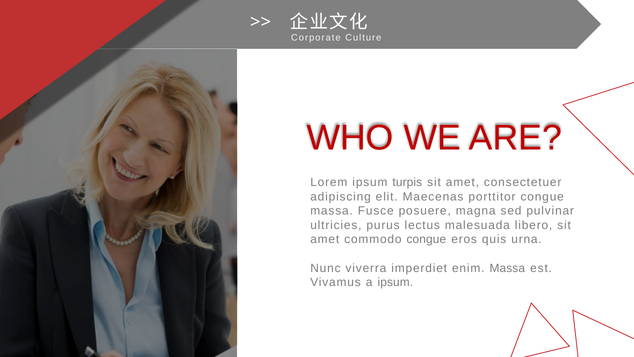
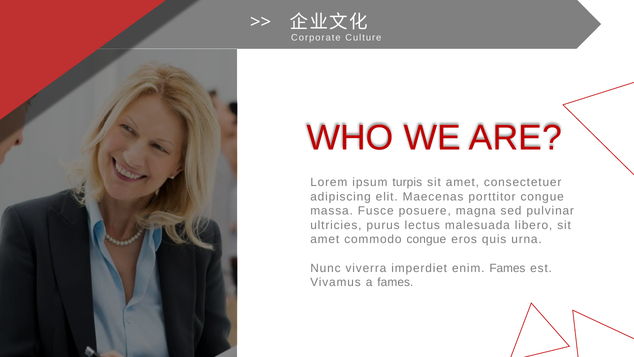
enim Massa: Massa -> Fames
a ipsum: ipsum -> fames
